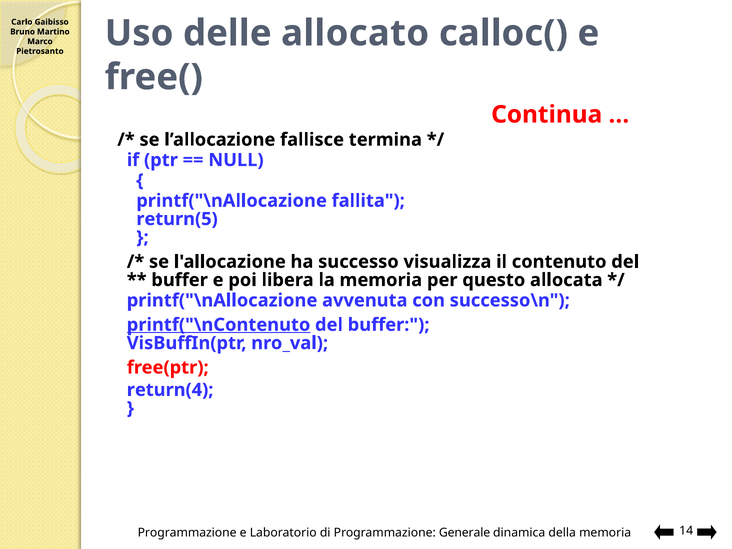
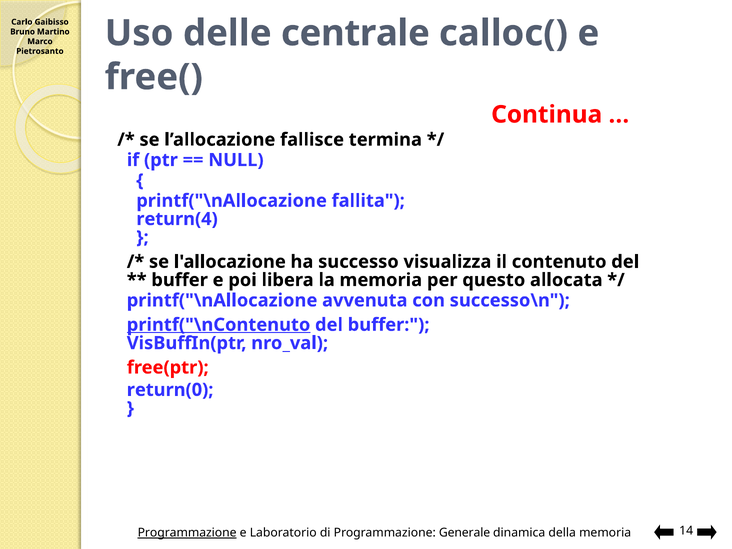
allocato: allocato -> centrale
return(5: return(5 -> return(4
return(4: return(4 -> return(0
Programmazione at (187, 533) underline: none -> present
